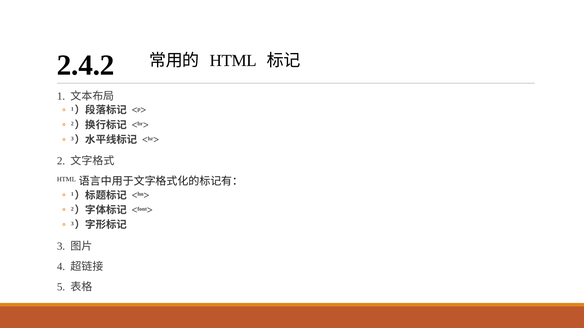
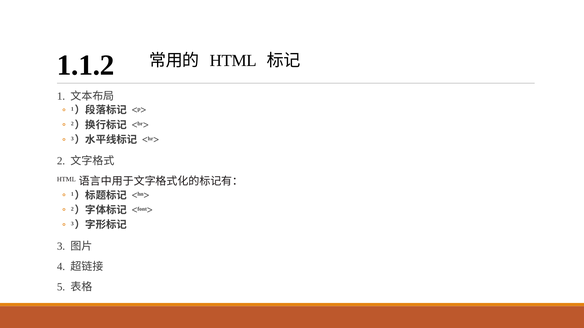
2.4.2: 2.4.2 -> 1.1.2
